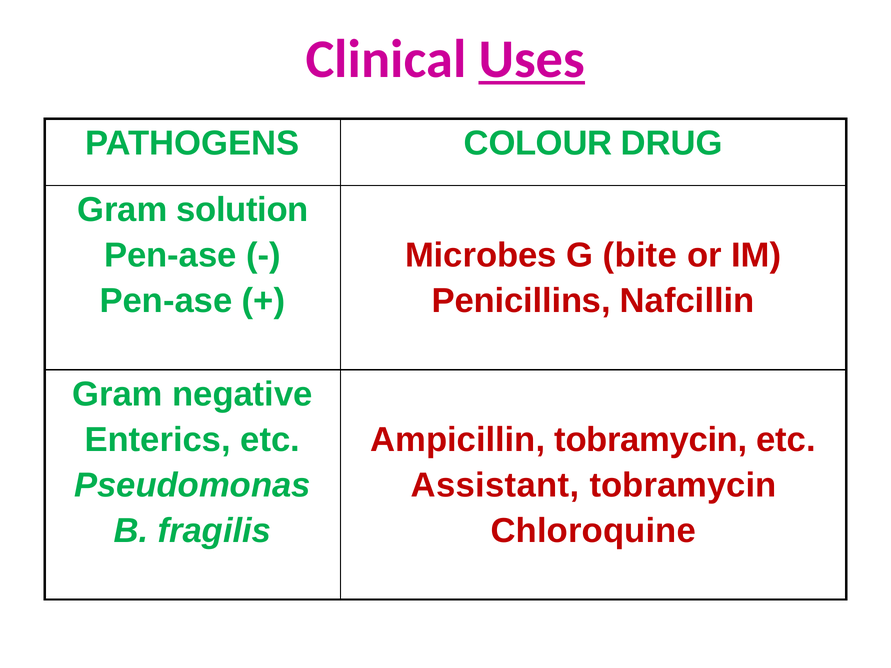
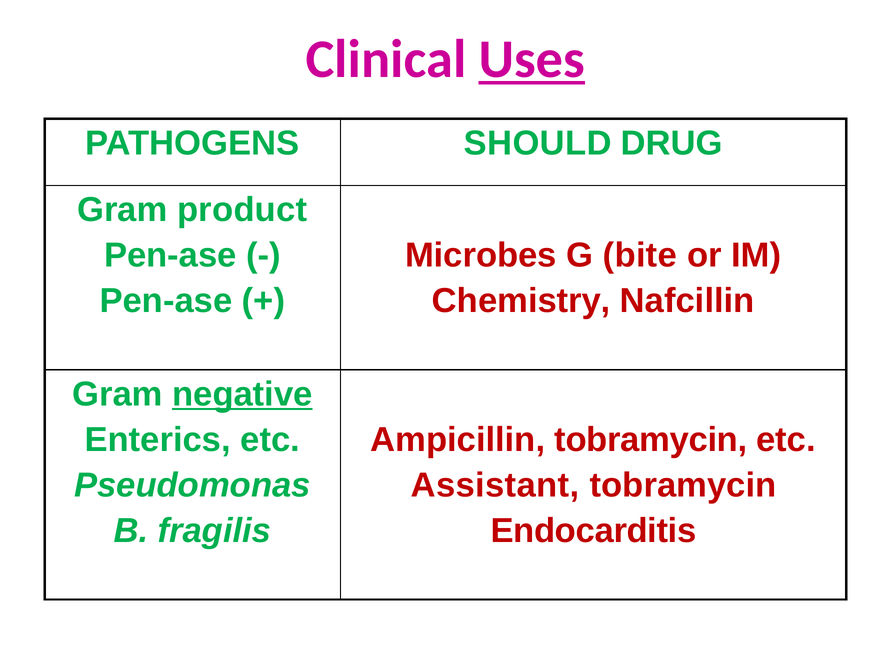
COLOUR: COLOUR -> SHOULD
solution: solution -> product
Penicillins: Penicillins -> Chemistry
negative underline: none -> present
Chloroquine: Chloroquine -> Endocarditis
